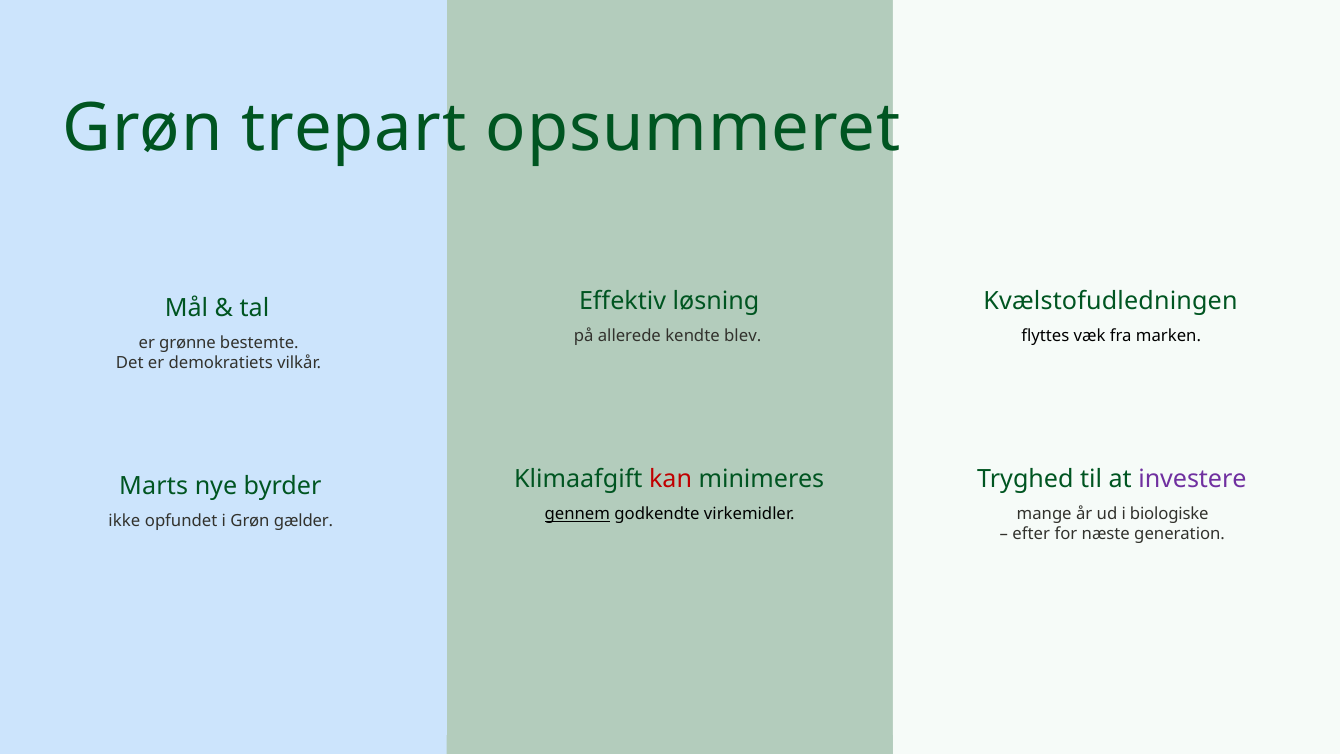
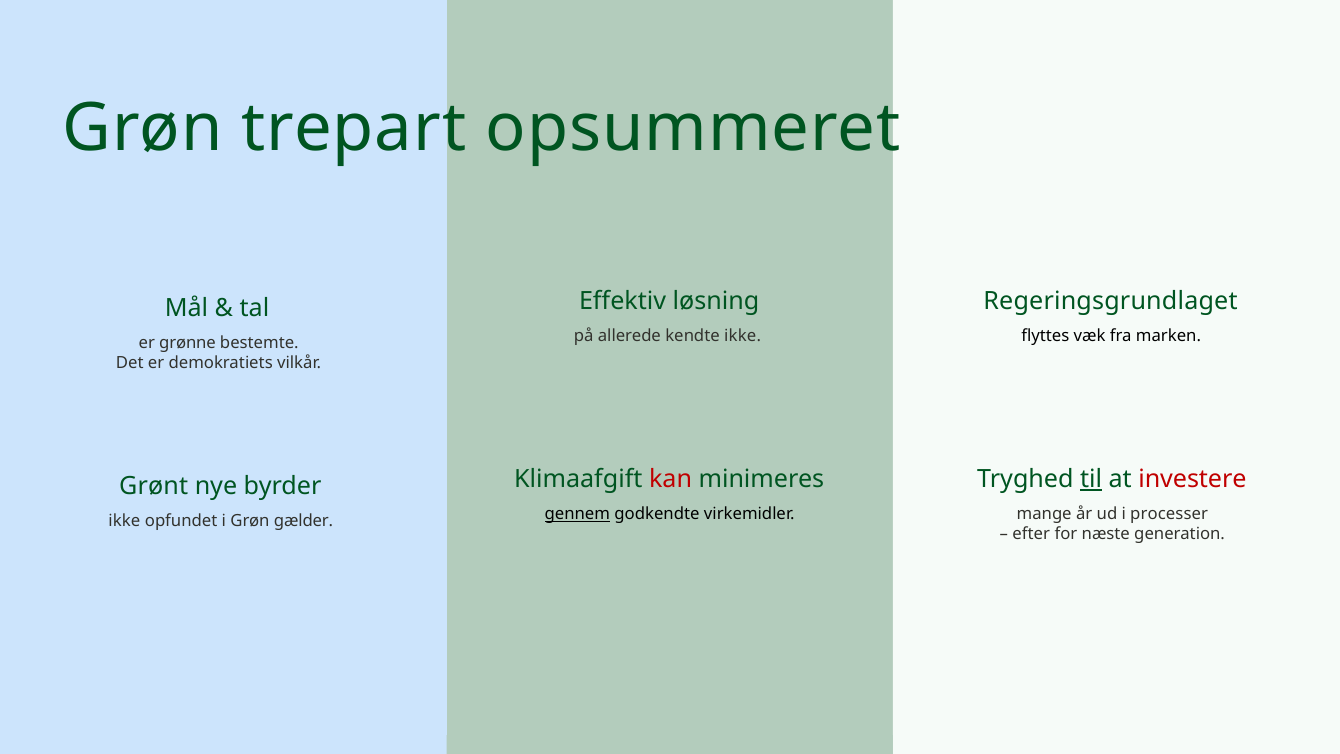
Kvælstofudledningen: Kvælstofudledningen -> Regeringsgrundlaget
kendte blev: blev -> ikke
til underline: none -> present
investere colour: purple -> red
Marts: Marts -> Grønt
biologiske: biologiske -> processer
